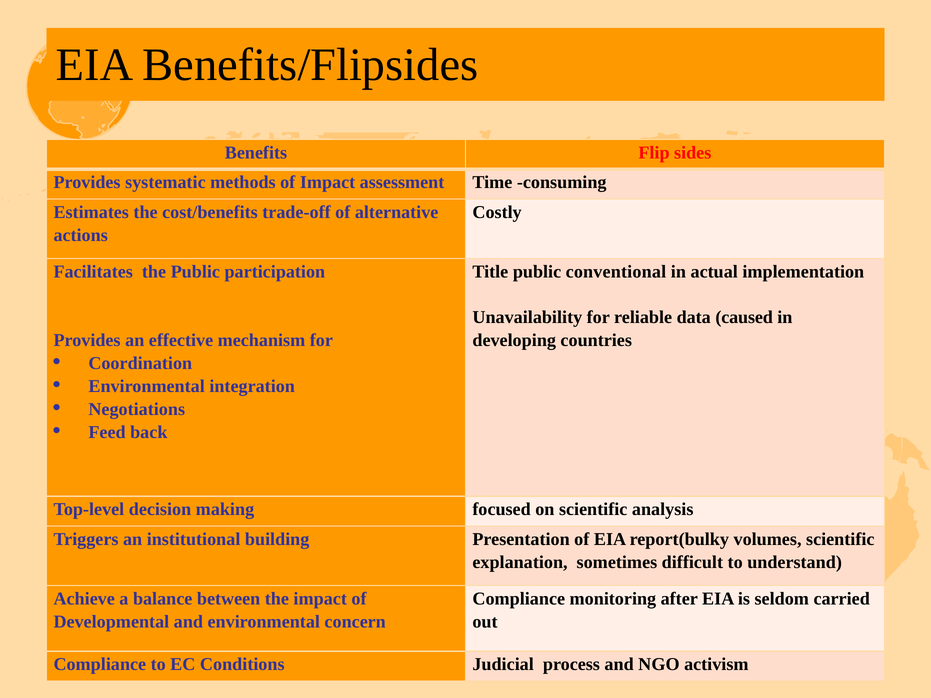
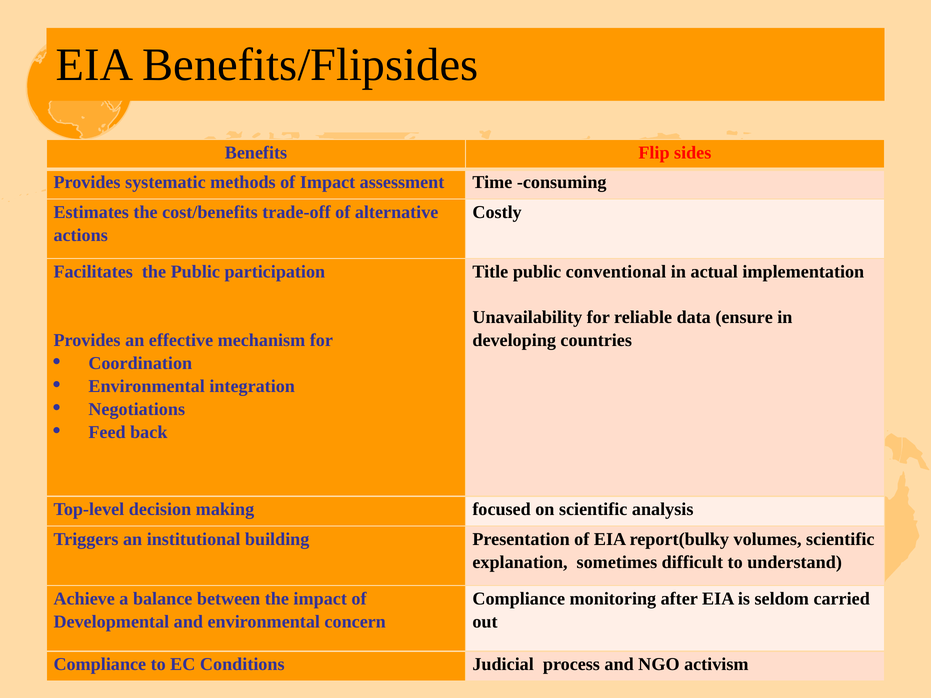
caused: caused -> ensure
